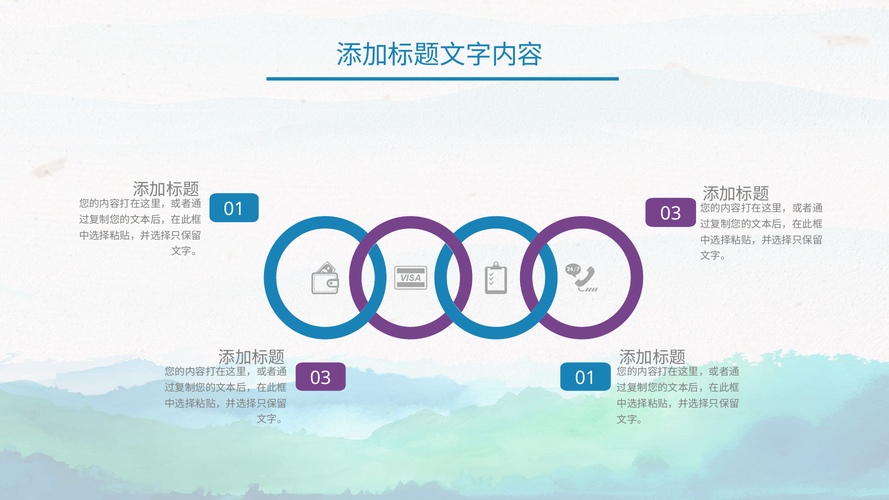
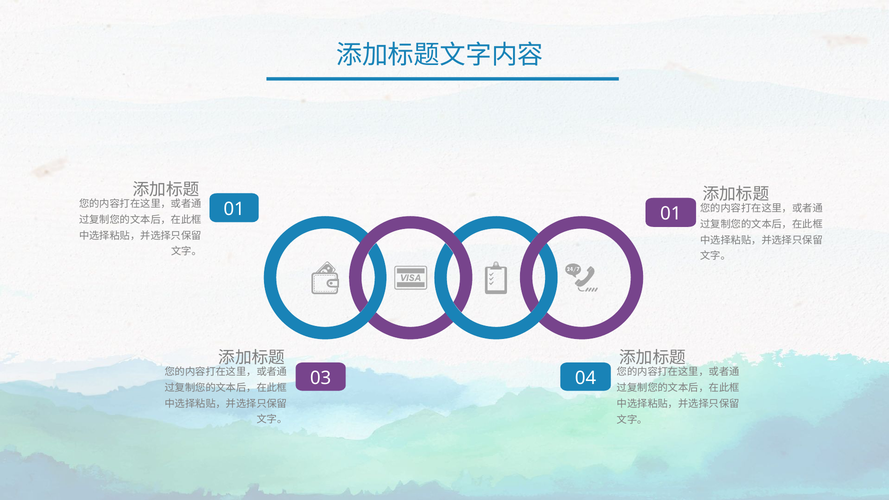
01 03: 03 -> 01
03 01: 01 -> 04
